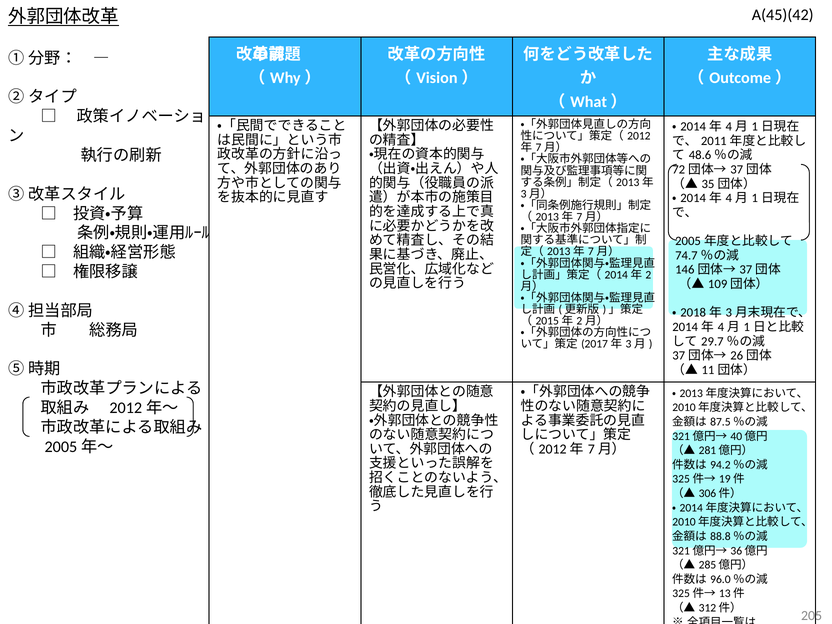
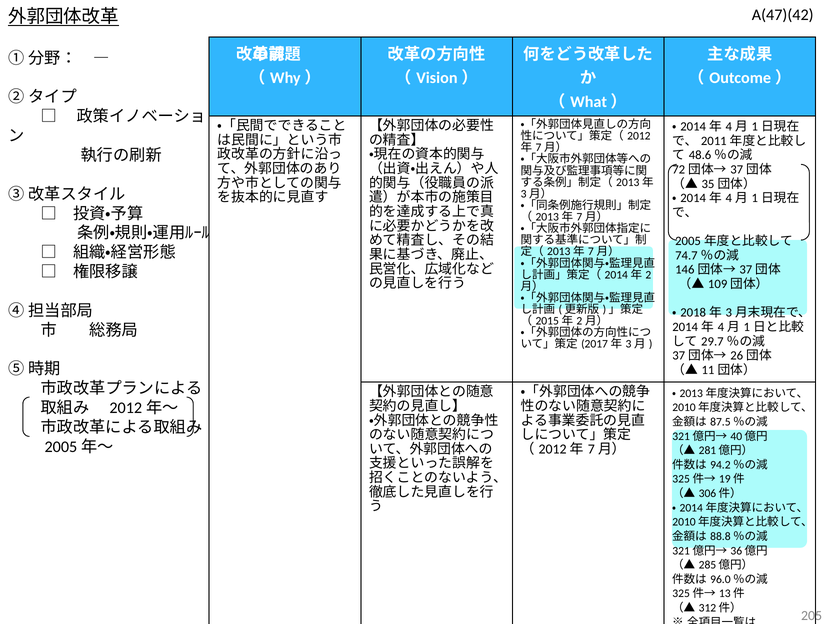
A(45)(42: A(45)(42 -> A(47)(42
